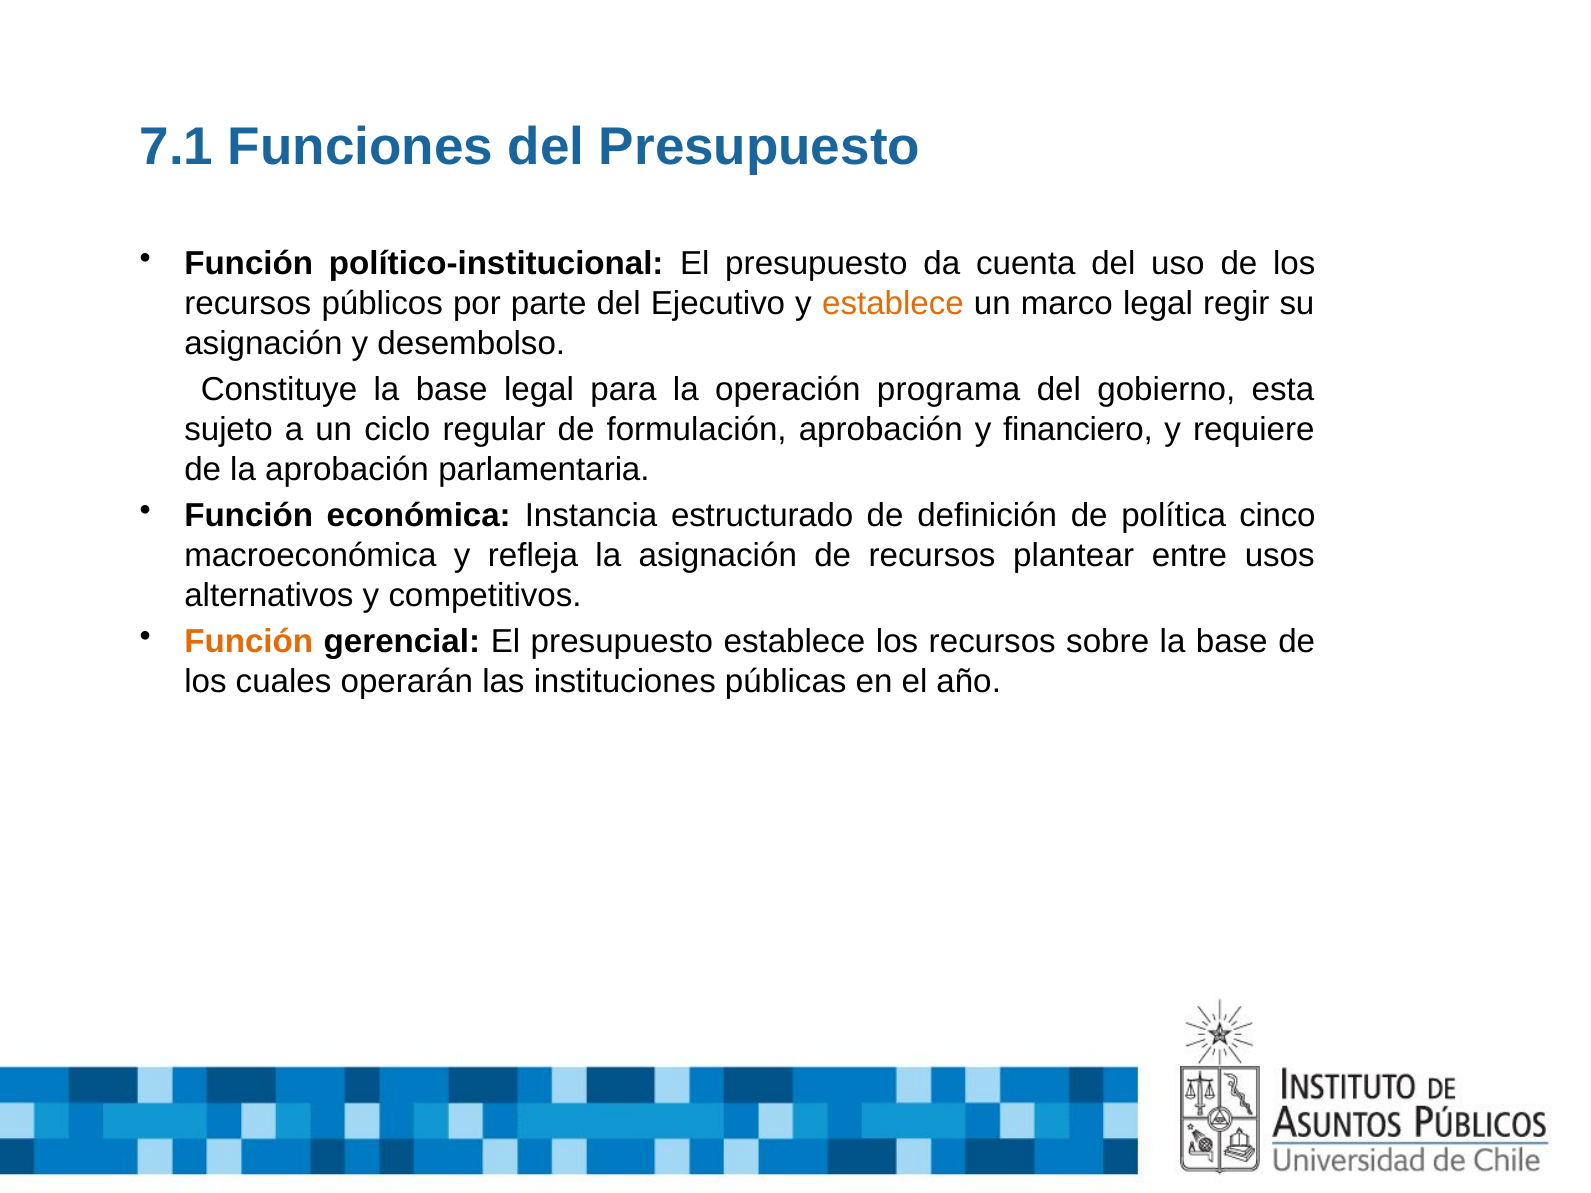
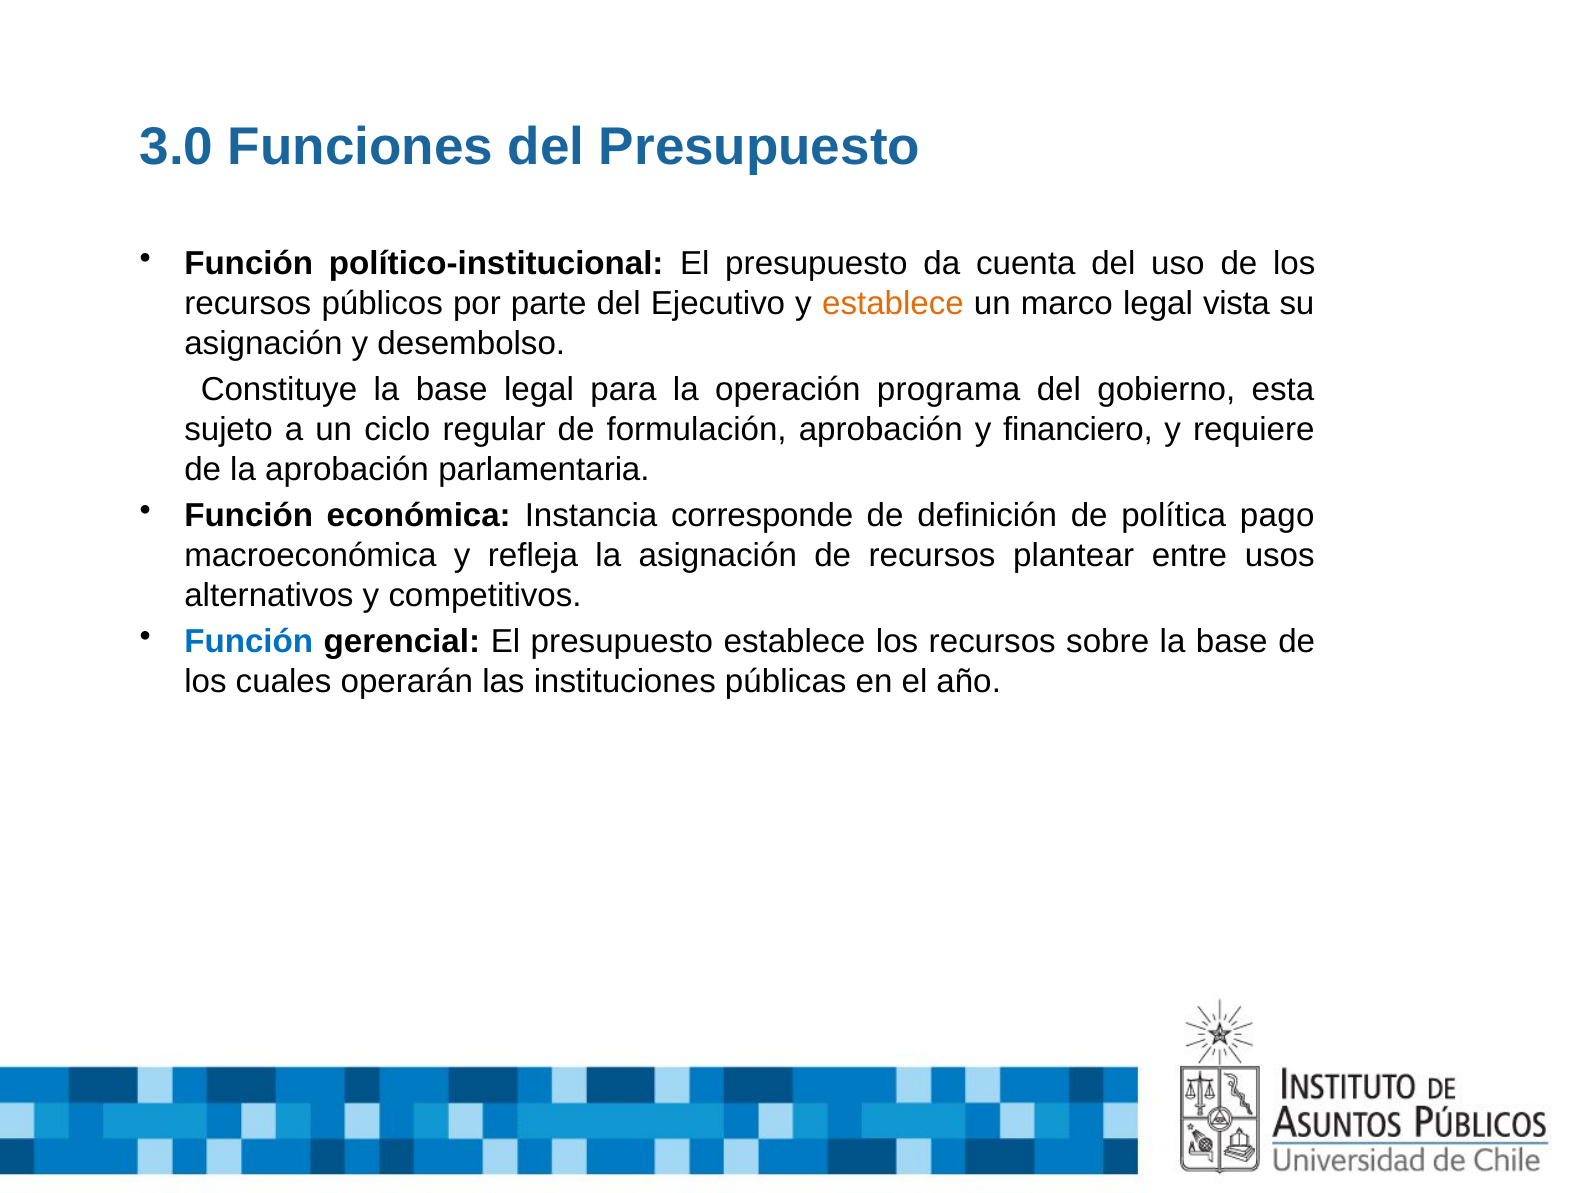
7.1: 7.1 -> 3.0
regir: regir -> vista
estructurado: estructurado -> corresponde
cinco: cinco -> pago
Función at (249, 642) colour: orange -> blue
